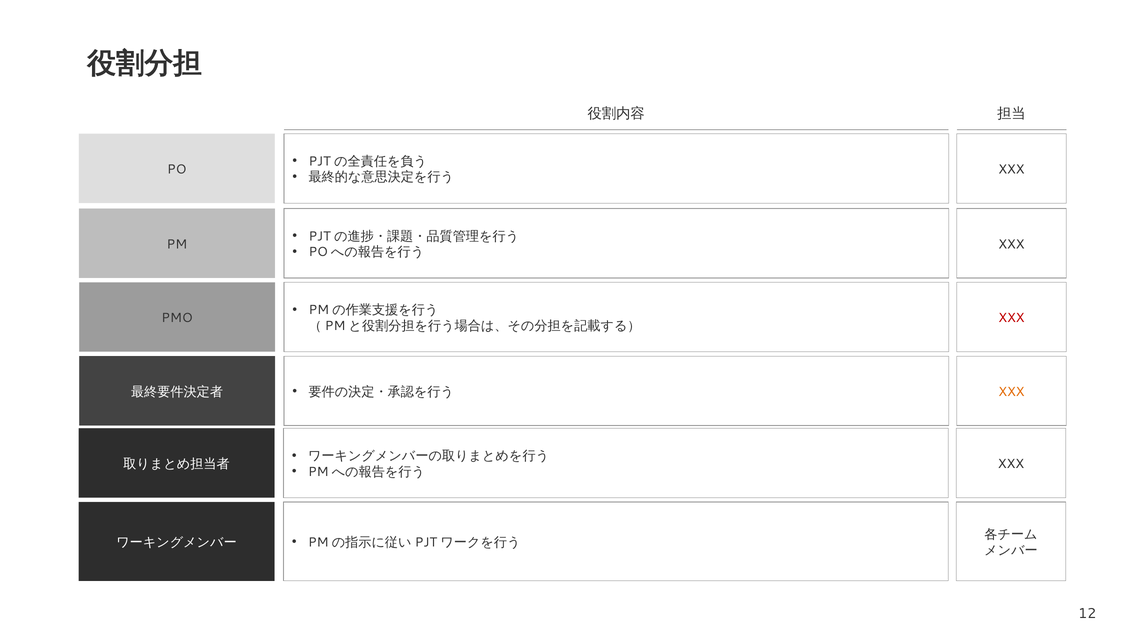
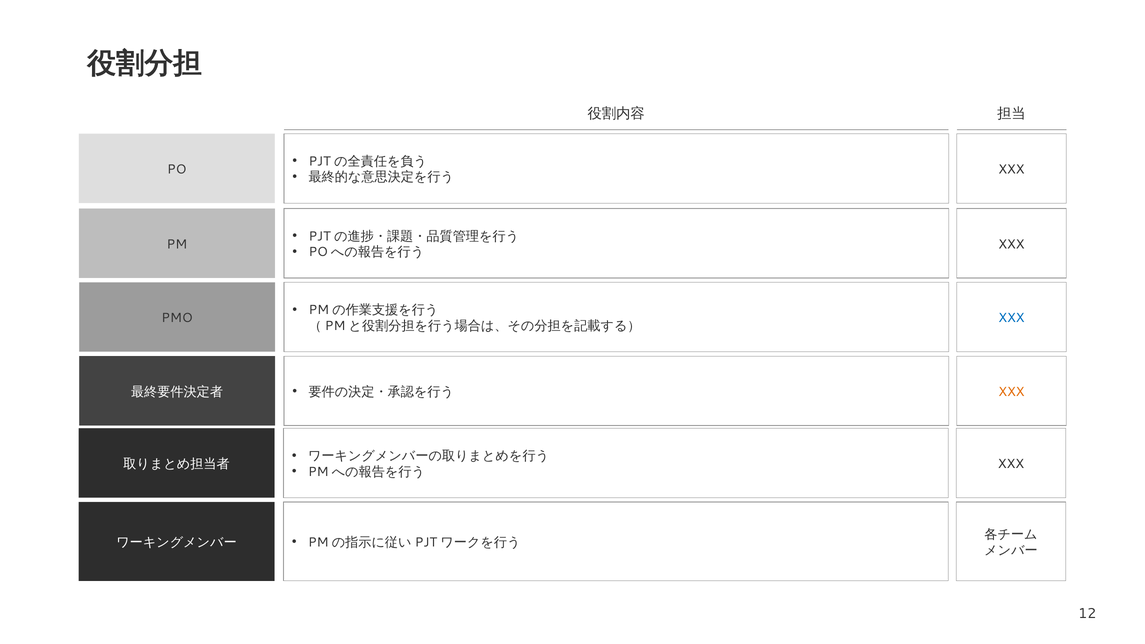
XXX at (1011, 318) colour: red -> blue
